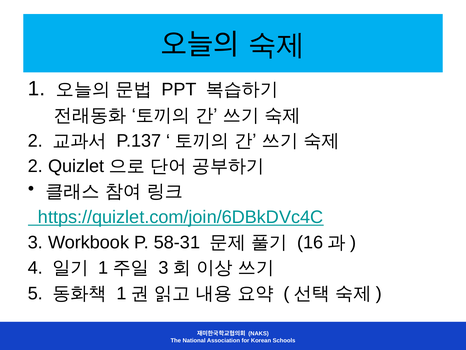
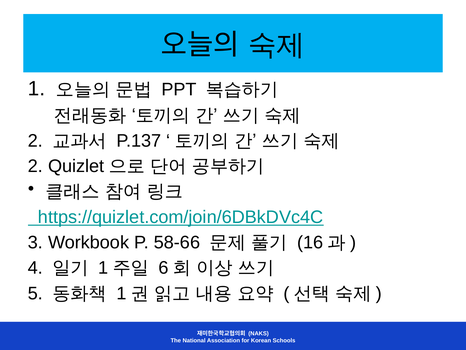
58-31: 58-31 -> 58-66
3 at (164, 268): 3 -> 6
